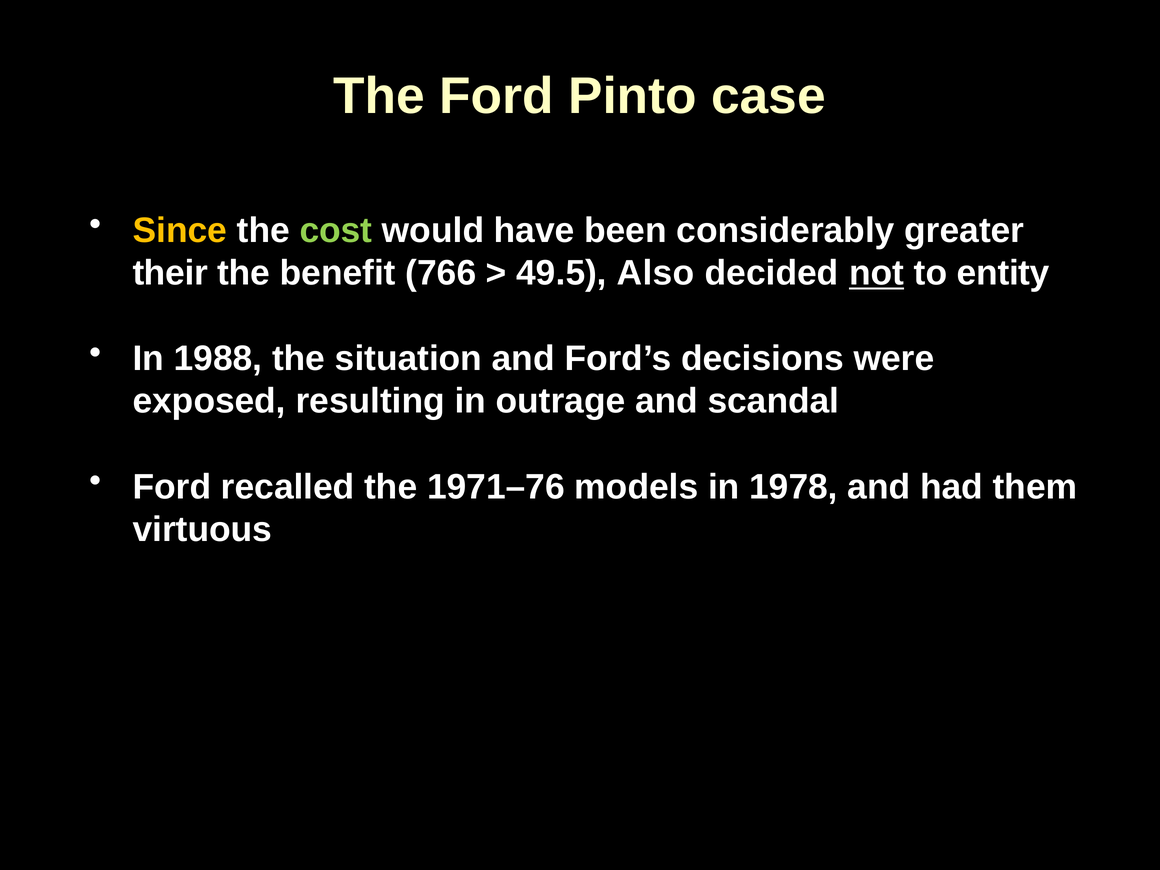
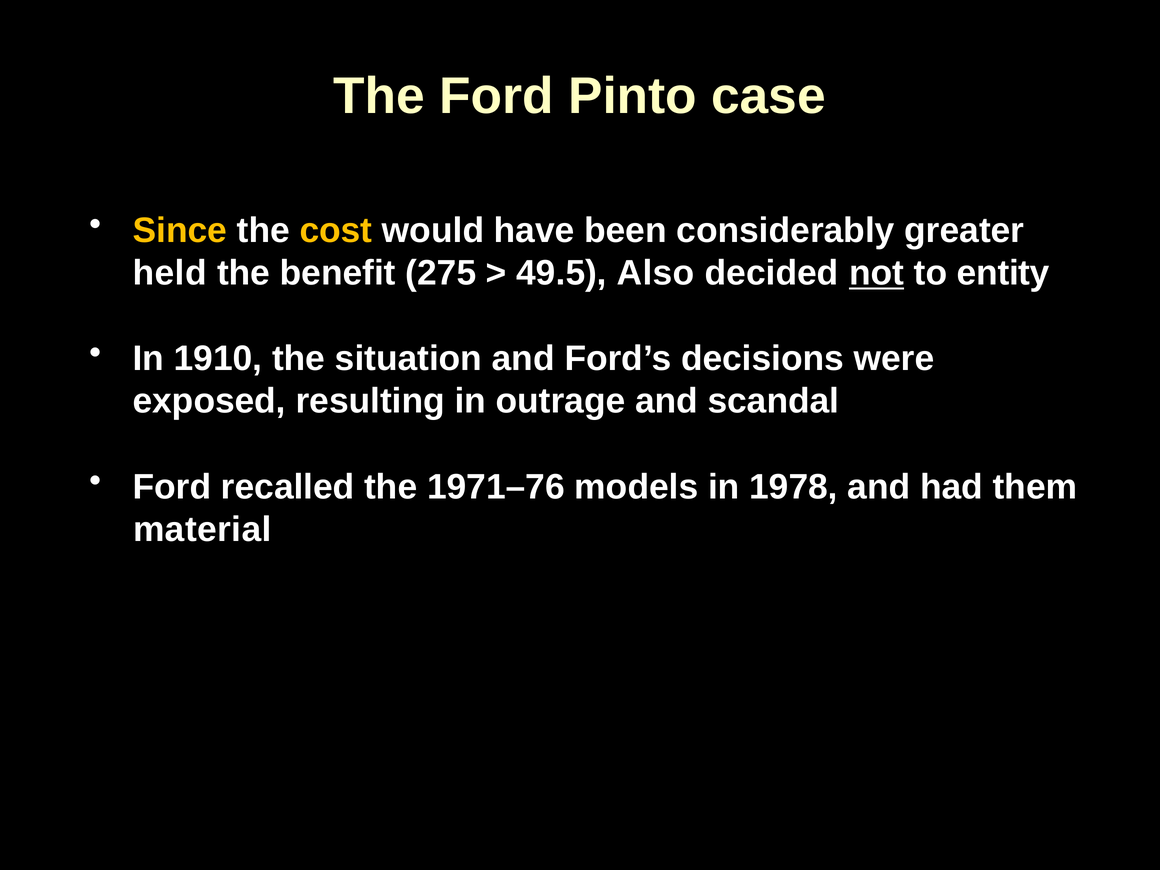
cost colour: light green -> yellow
their: their -> held
766: 766 -> 275
1988: 1988 -> 1910
virtuous: virtuous -> material
